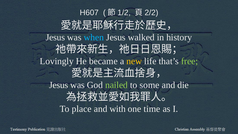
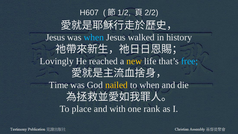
became: became -> reached
free colour: light green -> light blue
Jesus at (59, 85): Jesus -> Time
nailed colour: light green -> yellow
to some: some -> when
time: time -> rank
